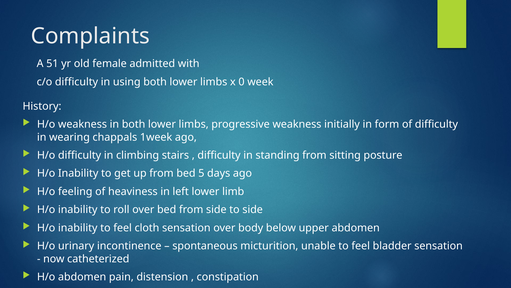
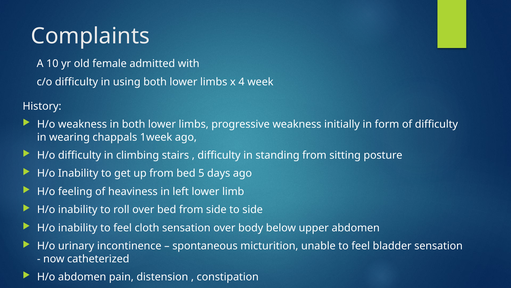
51: 51 -> 10
0: 0 -> 4
